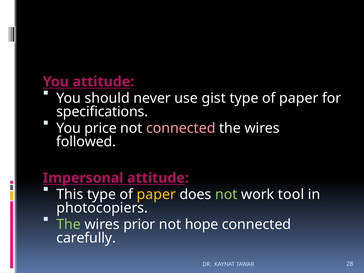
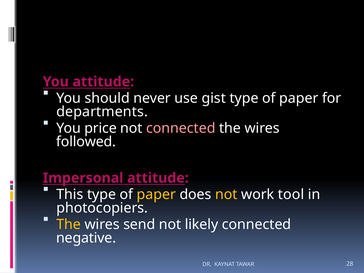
specifications: specifications -> departments
not at (226, 194) colour: light green -> yellow
The at (69, 224) colour: light green -> yellow
prior: prior -> send
hope: hope -> likely
carefully: carefully -> negative
